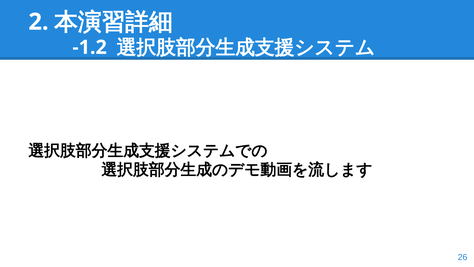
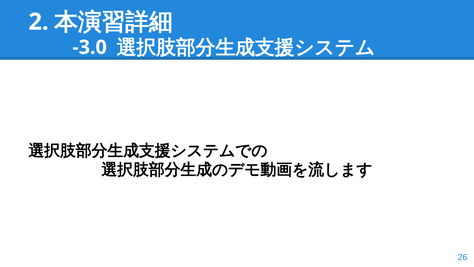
-1.2: -1.2 -> -3.0
